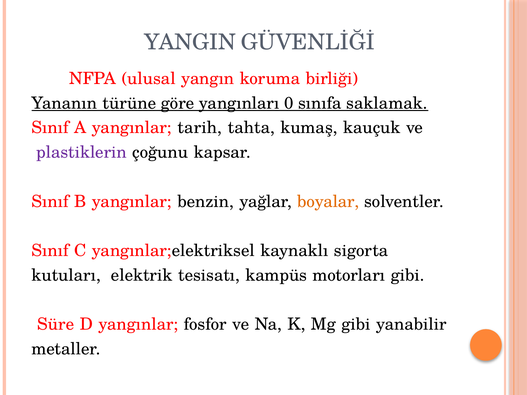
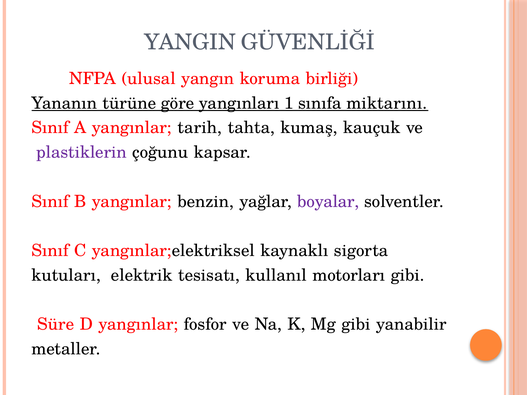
0: 0 -> 1
saklamak: saklamak -> miktarını
boyalar colour: orange -> purple
kampüs: kampüs -> kullanıl
